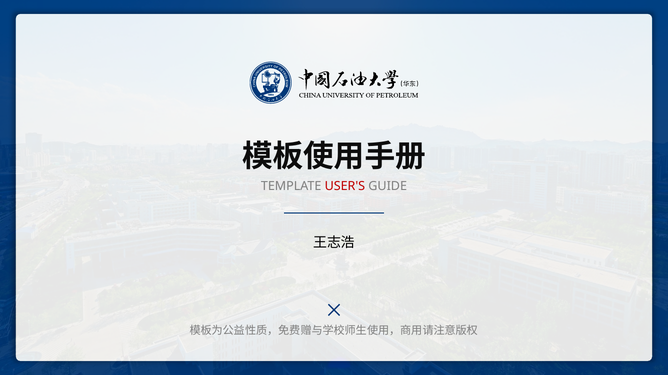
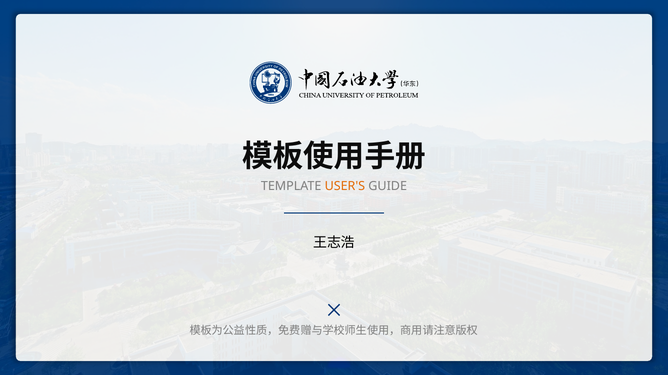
USER'S colour: red -> orange
